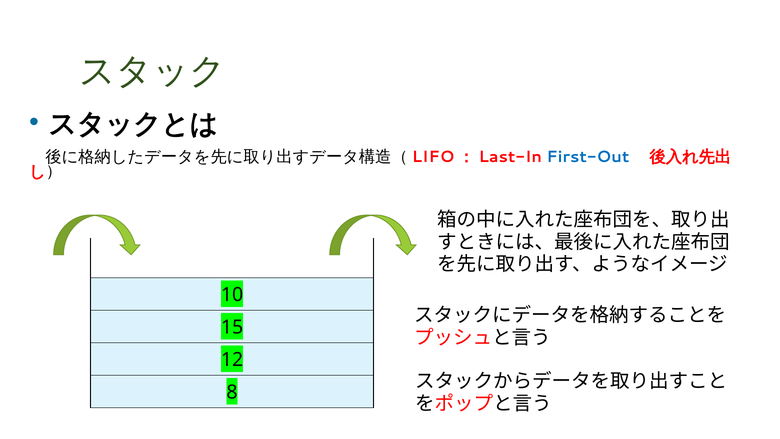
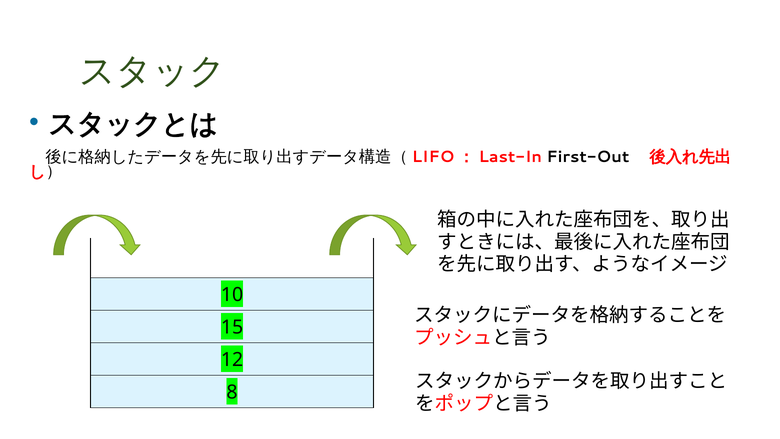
First-Out colour: blue -> black
